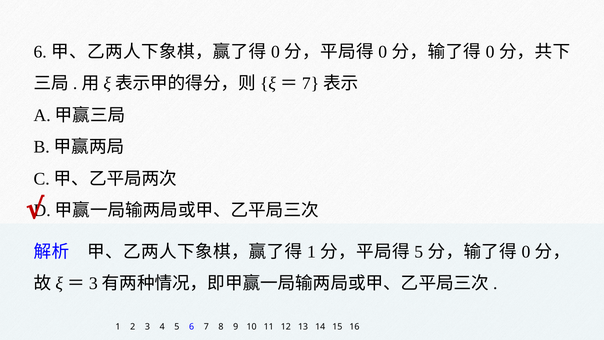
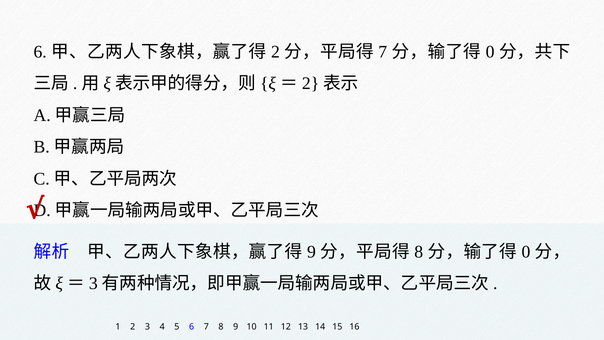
0 at (275, 52): 0 -> 2
0 at (383, 52): 0 -> 7
7 at (311, 84): 7 -> 2
1 at (311, 252): 1 -> 9
5 at (419, 252): 5 -> 8
